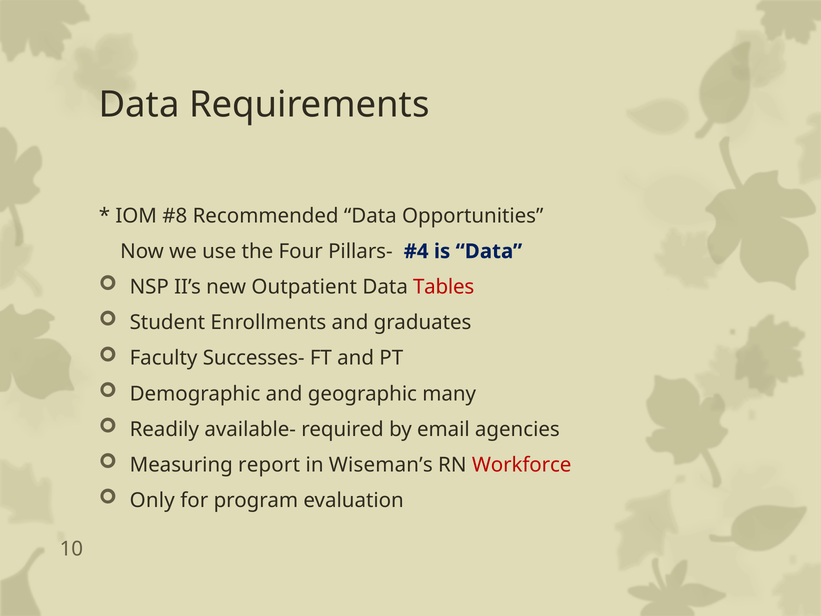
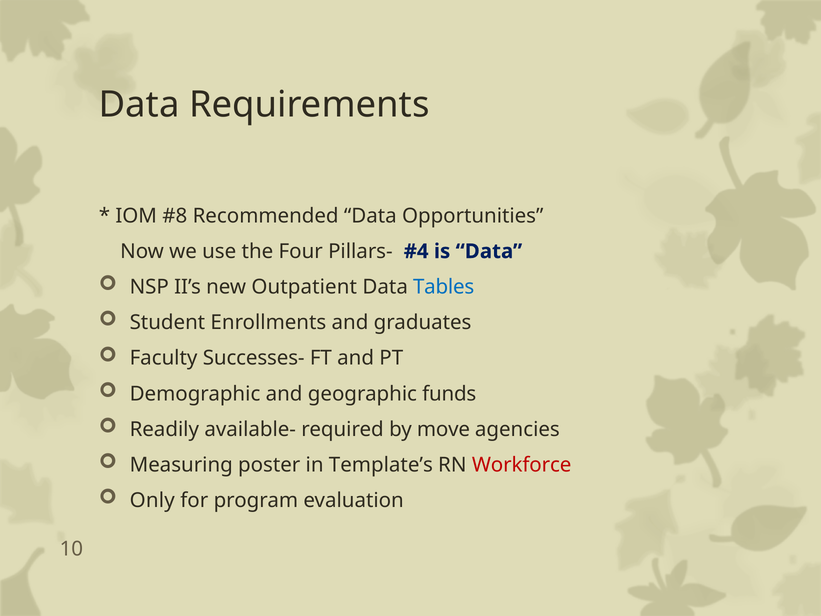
Tables colour: red -> blue
many: many -> funds
email: email -> move
report: report -> poster
Wiseman’s: Wiseman’s -> Template’s
